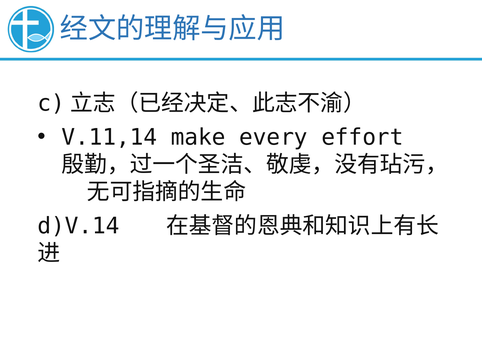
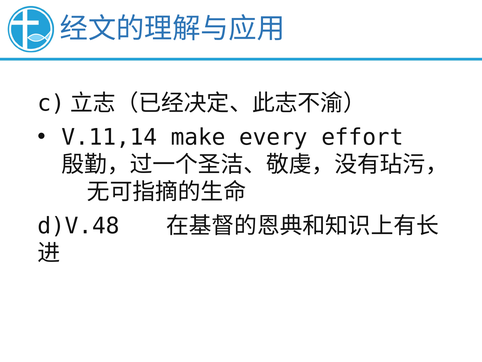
d)V.14: d)V.14 -> d)V.48
